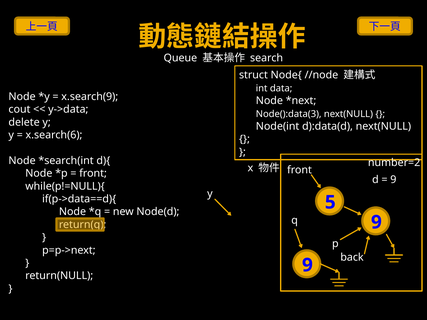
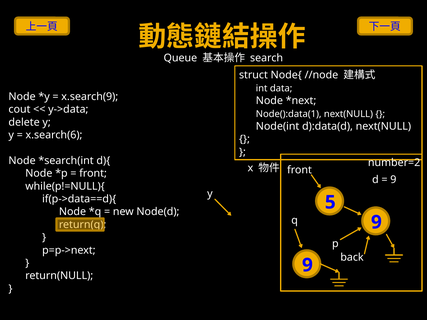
Node():data(3: Node():data(3 -> Node():data(1
